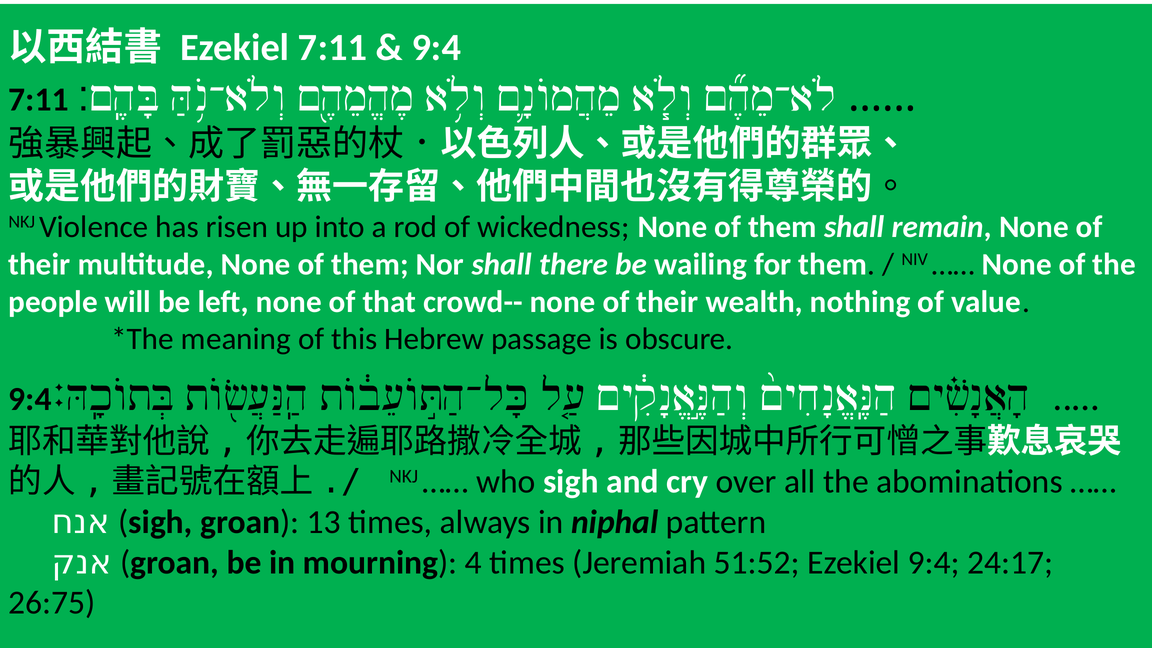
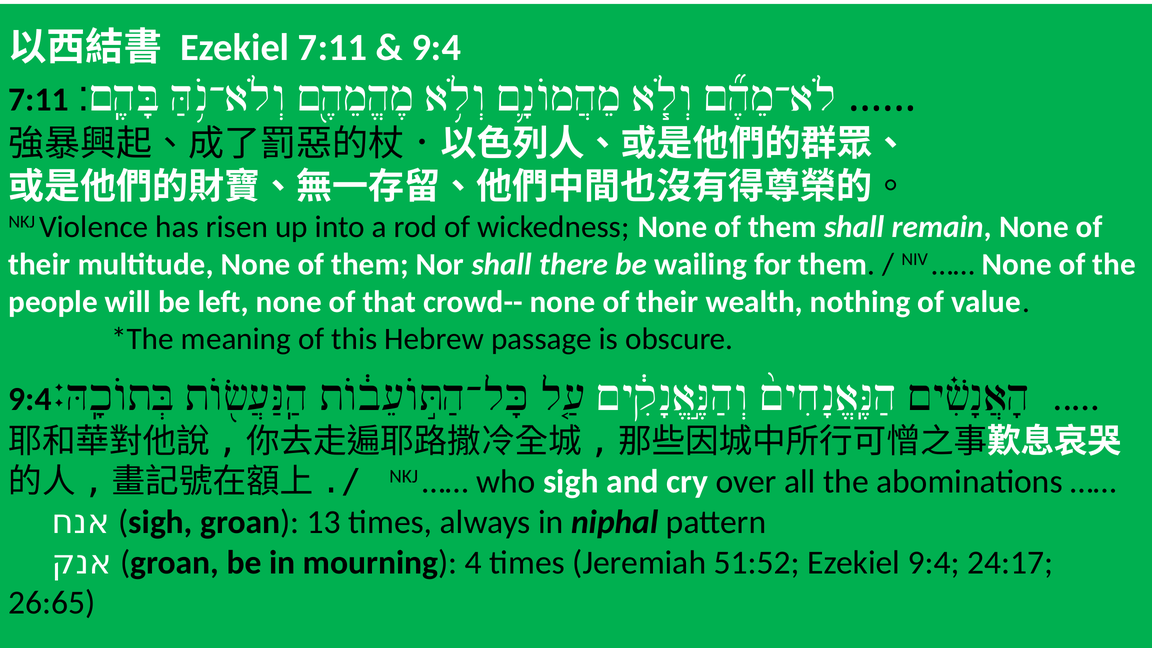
26:75: 26:75 -> 26:65
